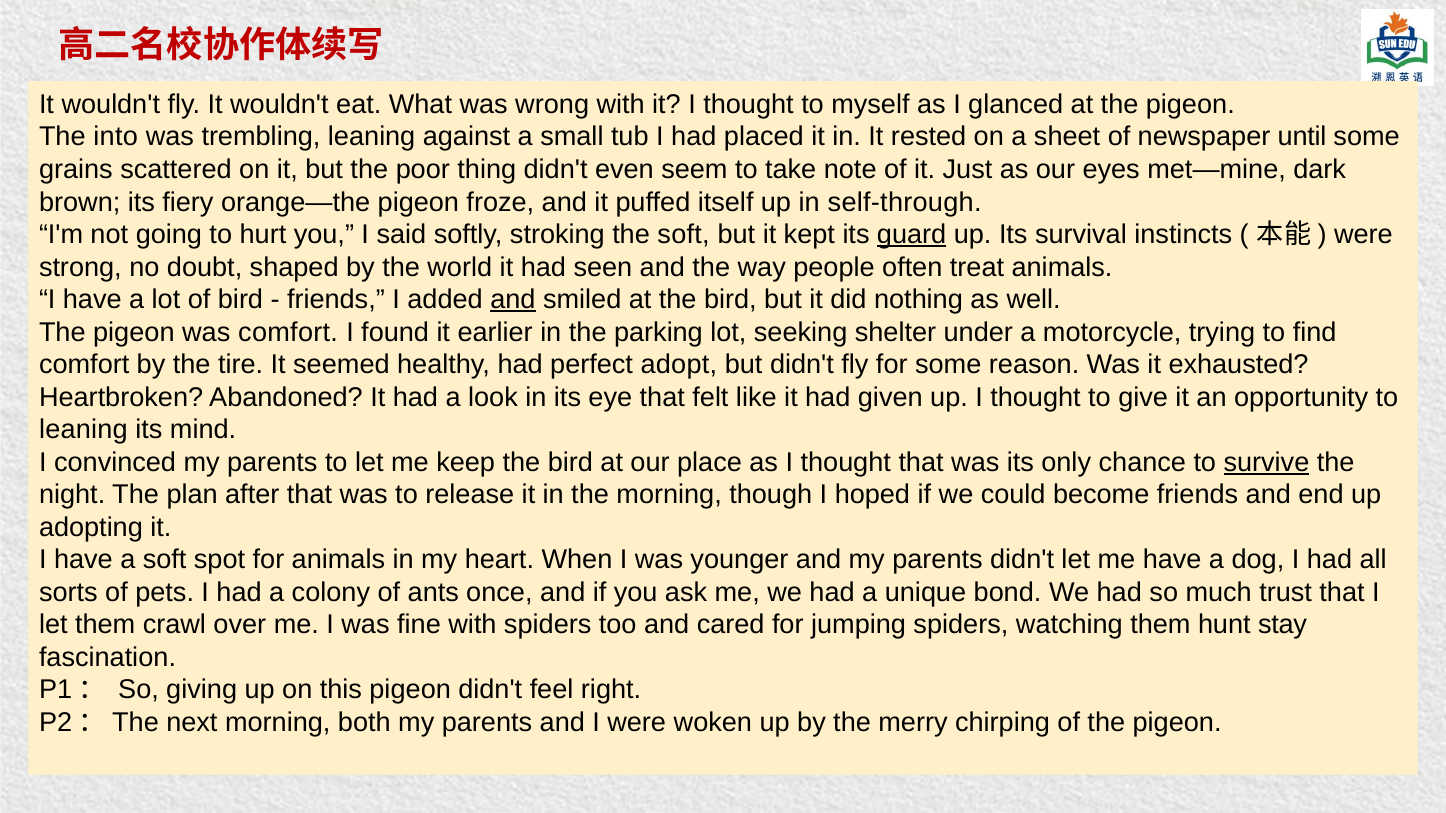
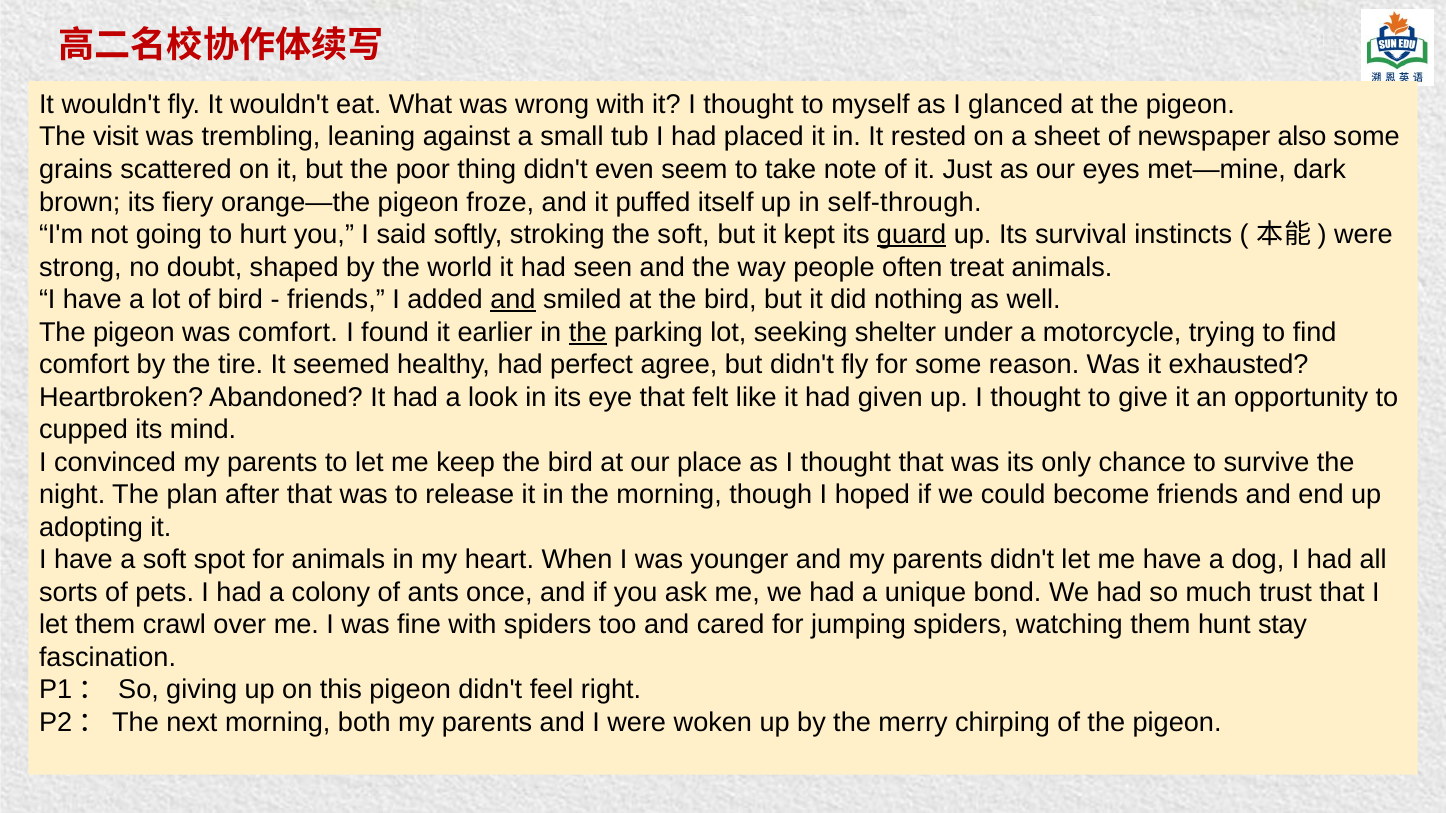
into: into -> visit
until: until -> also
the at (588, 332) underline: none -> present
adopt: adopt -> agree
leaning at (83, 430): leaning -> cupped
survive underline: present -> none
